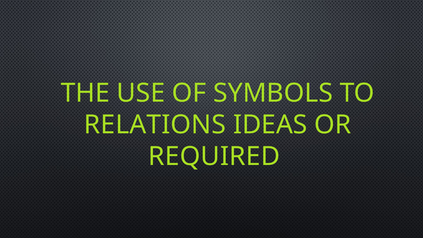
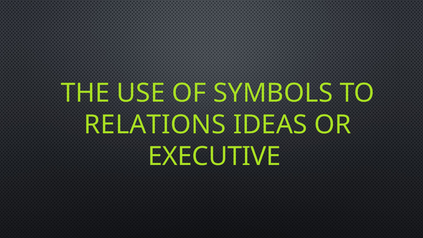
REQUIRED: REQUIRED -> EXECUTIVE
